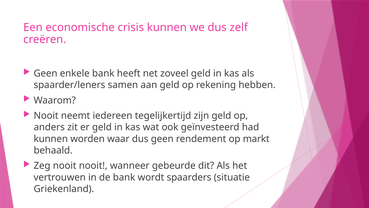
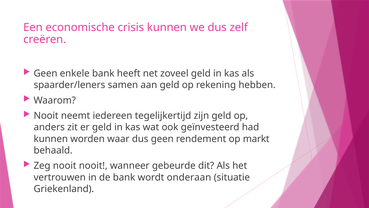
spaarders: spaarders -> onderaan
